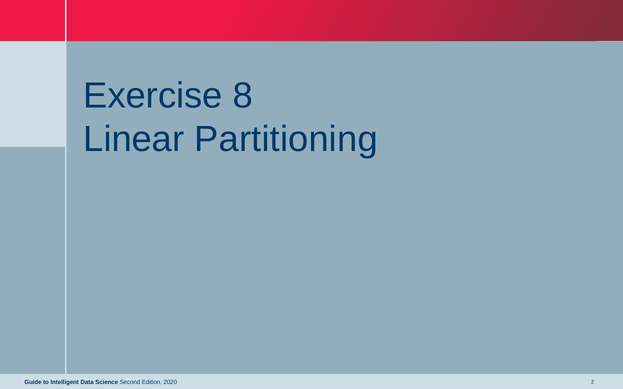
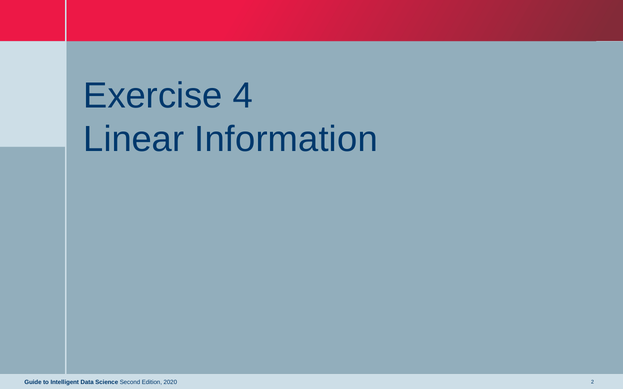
8: 8 -> 4
Partitioning: Partitioning -> Information
